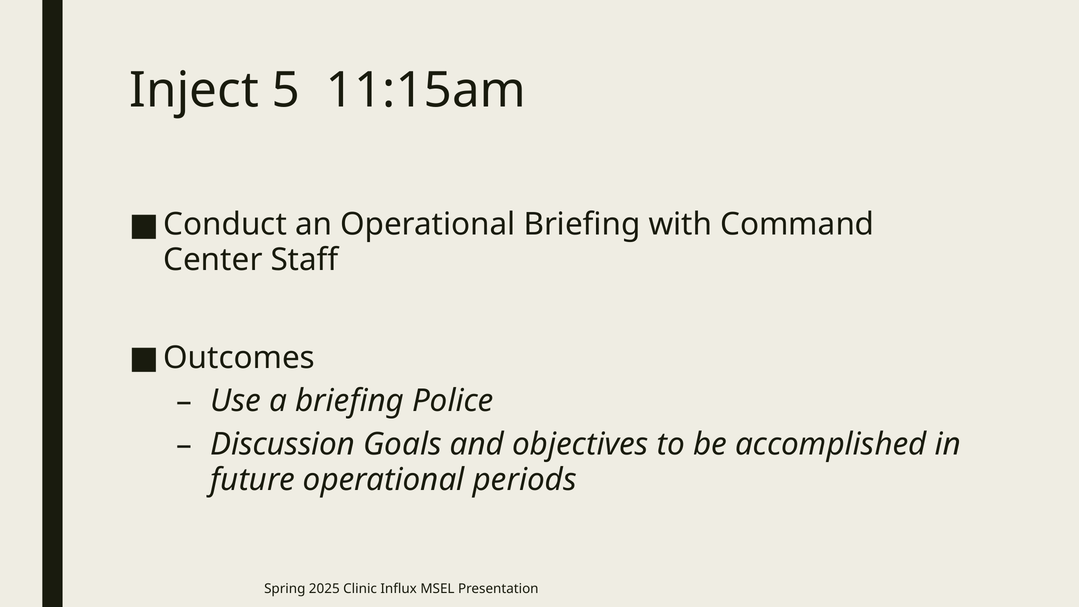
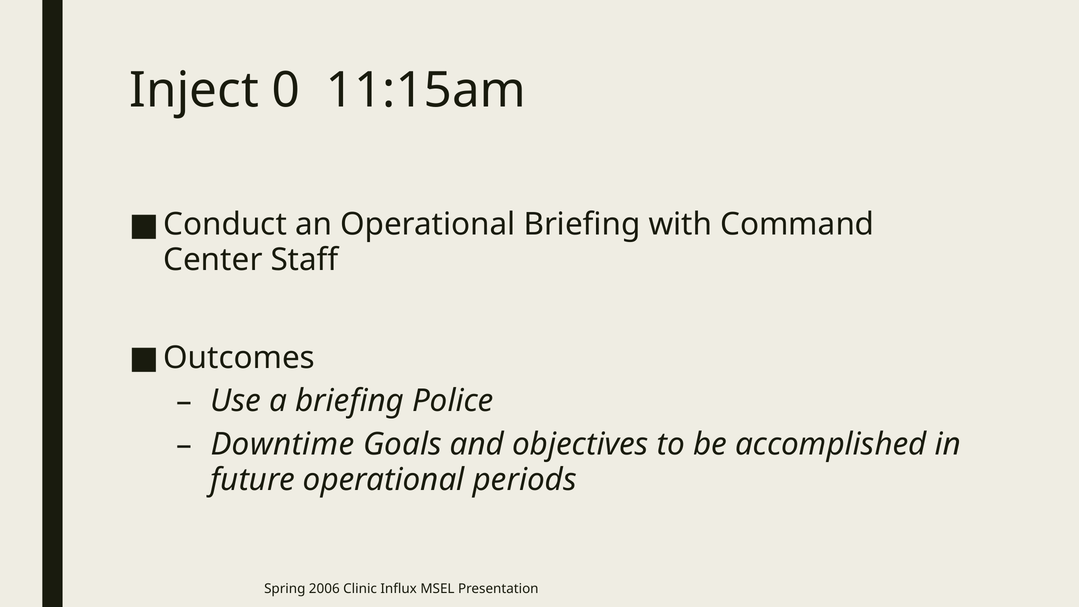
5: 5 -> 0
Discussion: Discussion -> Downtime
2025: 2025 -> 2006
